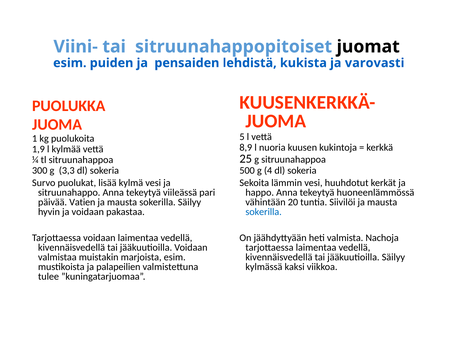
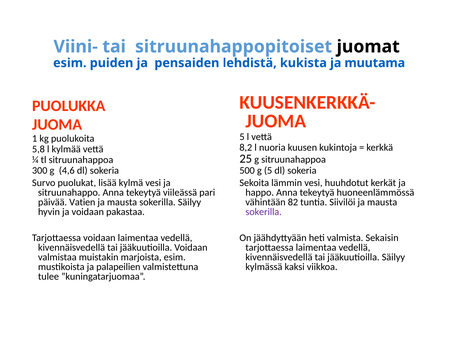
varovasti: varovasti -> muutama
8,9: 8,9 -> 8,2
1,9: 1,9 -> 5,8
g 4: 4 -> 5
3,3: 3,3 -> 4,6
20: 20 -> 82
sokerilla at (264, 212) colour: blue -> purple
Nachoja: Nachoja -> Sekaisin
